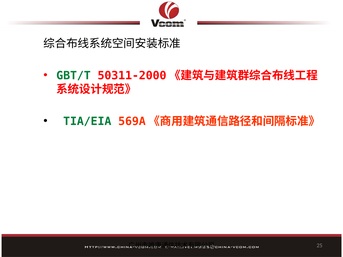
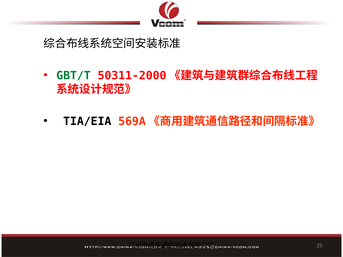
TIA/EIA colour: green -> black
